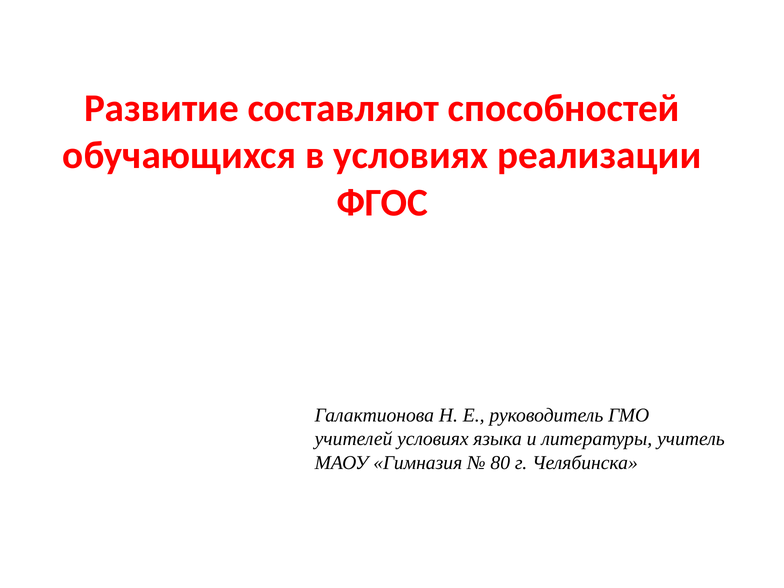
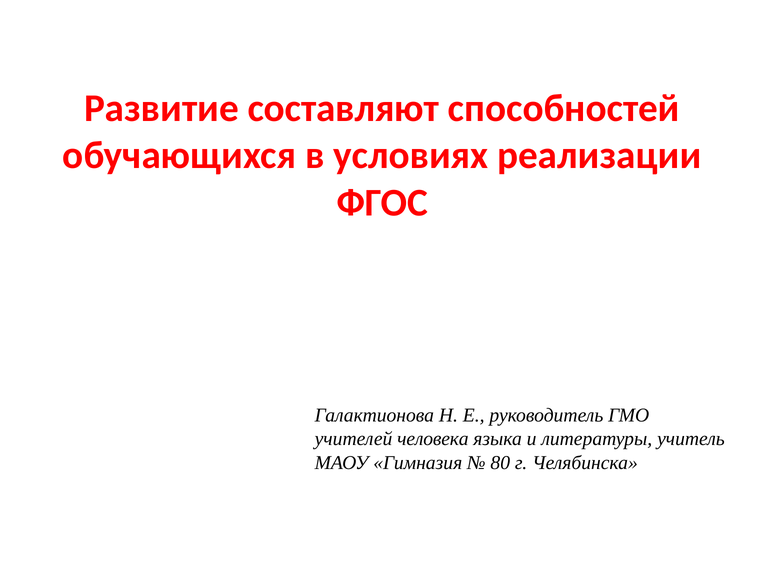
учителей условиях: условиях -> человека
